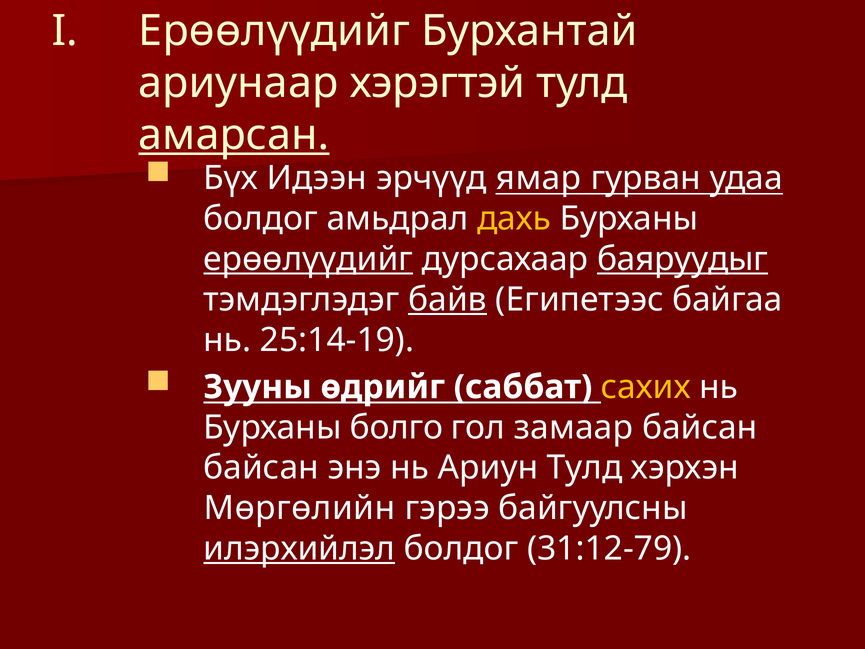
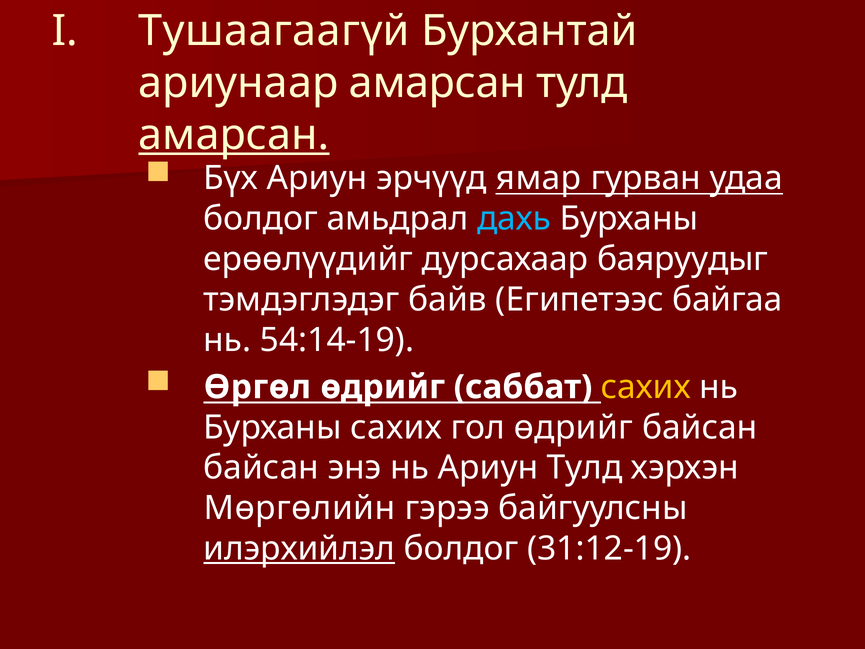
I Ерөөлүүдийг: Ерөөлүүдийг -> Тушаагаагүй
ариунаар хэрэгтэй: хэрэгтэй -> амарсан
Бүх Идээн: Идээн -> Ариун
дахь colour: yellow -> light blue
ерөөлүүдийг at (308, 259) underline: present -> none
баяруудыг underline: present -> none
байв underline: present -> none
25:14-19: 25:14-19 -> 54:14-19
Зууны: Зууны -> Өргөл
Бурханы болго: болго -> сахих
гол замаар: замаар -> өдрийг
31:12-79: 31:12-79 -> 31:12-19
